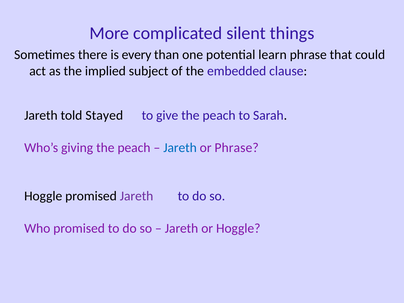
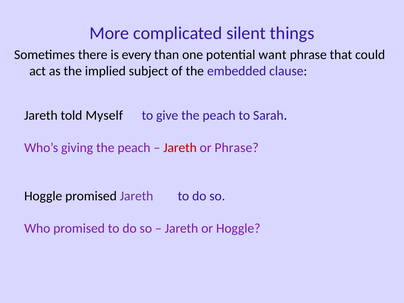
learn: learn -> want
Stayed: Stayed -> Myself
Jareth at (180, 148) colour: blue -> red
